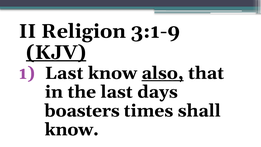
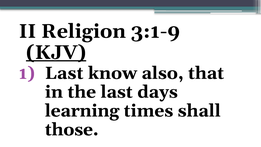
also underline: present -> none
boasters: boasters -> learning
know at (72, 129): know -> those
